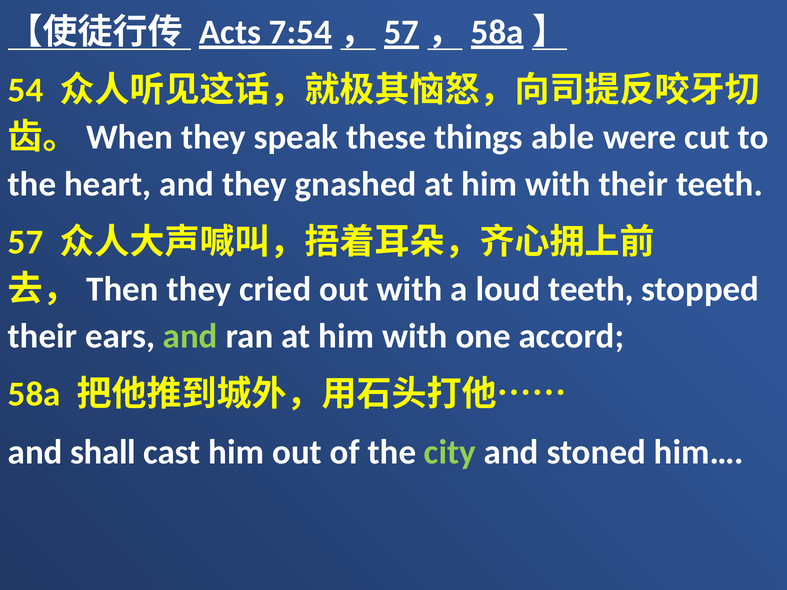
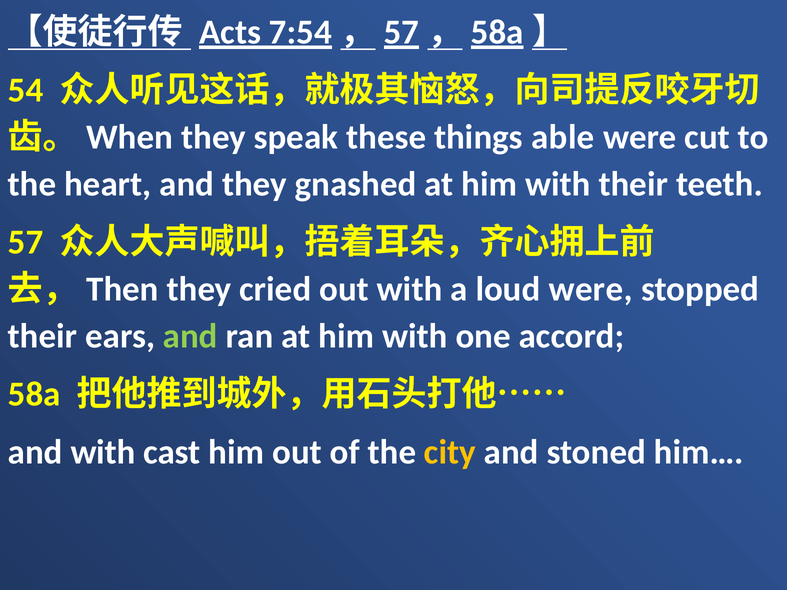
loud teeth: teeth -> were
and shall: shall -> with
city colour: light green -> yellow
